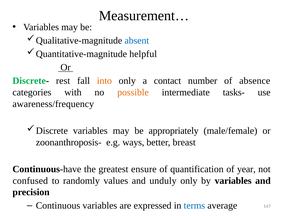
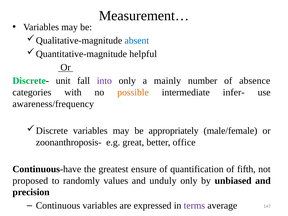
rest: rest -> unit
into colour: orange -> purple
contact: contact -> mainly
tasks-: tasks- -> infer-
ways: ways -> great
breast: breast -> office
year: year -> fifth
confused: confused -> proposed
by variables: variables -> unbiased
terms colour: blue -> purple
